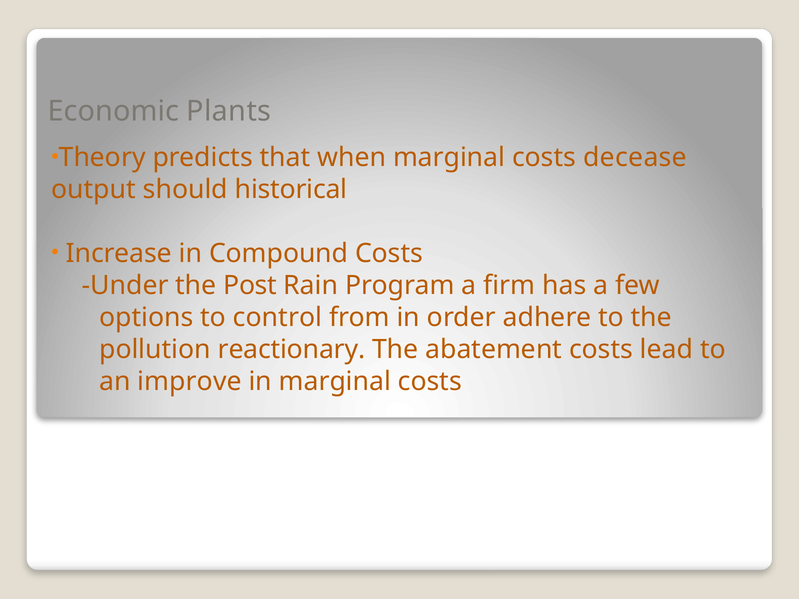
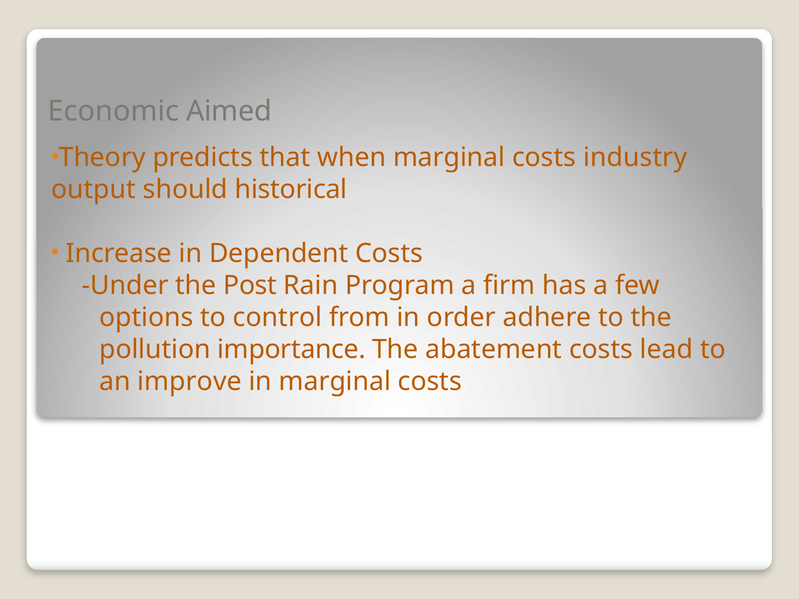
Plants: Plants -> Aimed
decease: decease -> industry
Compound: Compound -> Dependent
reactionary: reactionary -> importance
